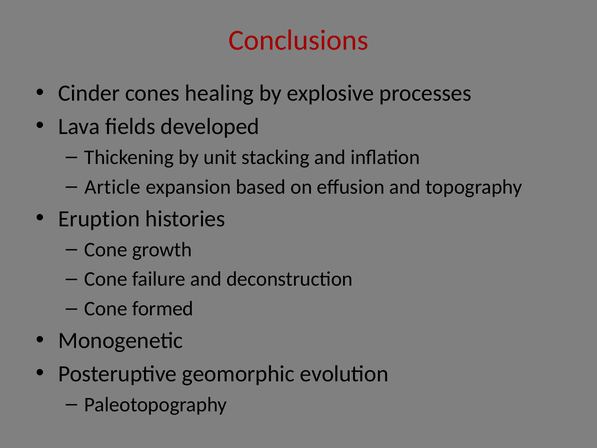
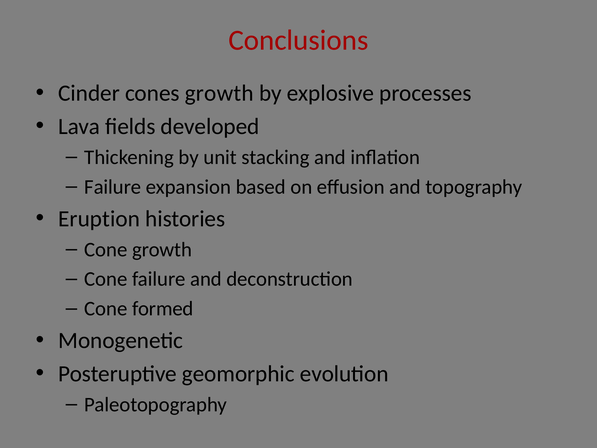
cones healing: healing -> growth
Article at (113, 187): Article -> Failure
